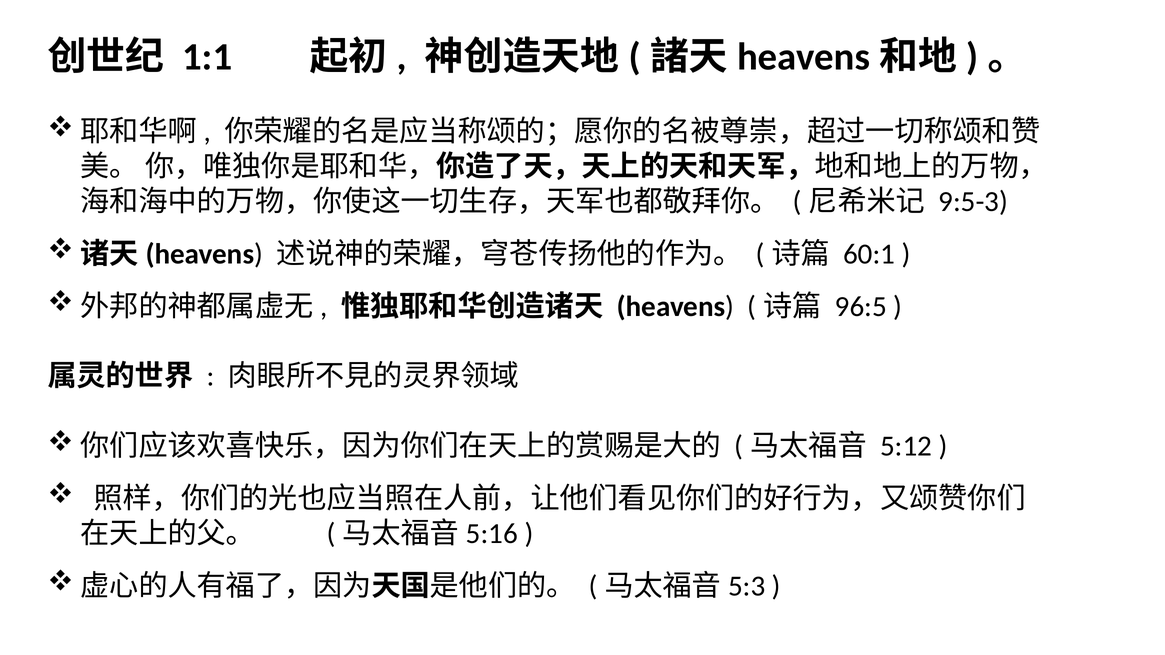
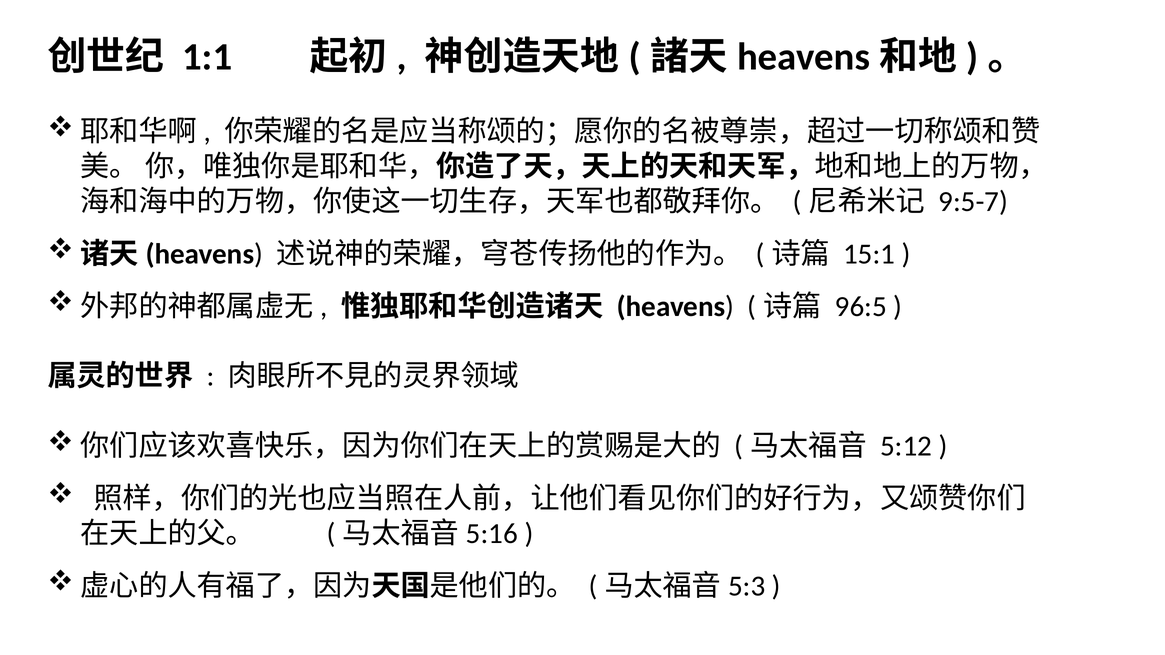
9:5-3: 9:5-3 -> 9:5-7
60:1: 60:1 -> 15:1
